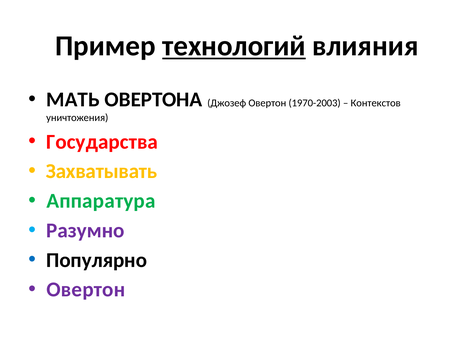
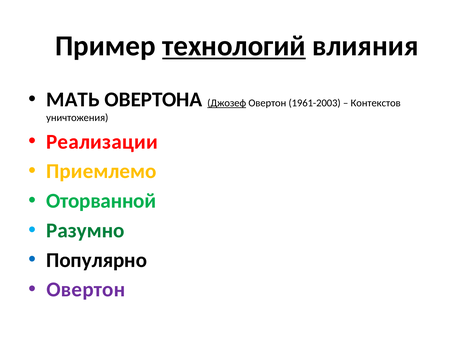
Джозеф underline: none -> present
1970-2003: 1970-2003 -> 1961-2003
Государства: Государства -> Реализации
Захватывать: Захватывать -> Приемлемо
Аппаратура: Аппаратура -> Оторванной
Разумно colour: purple -> green
